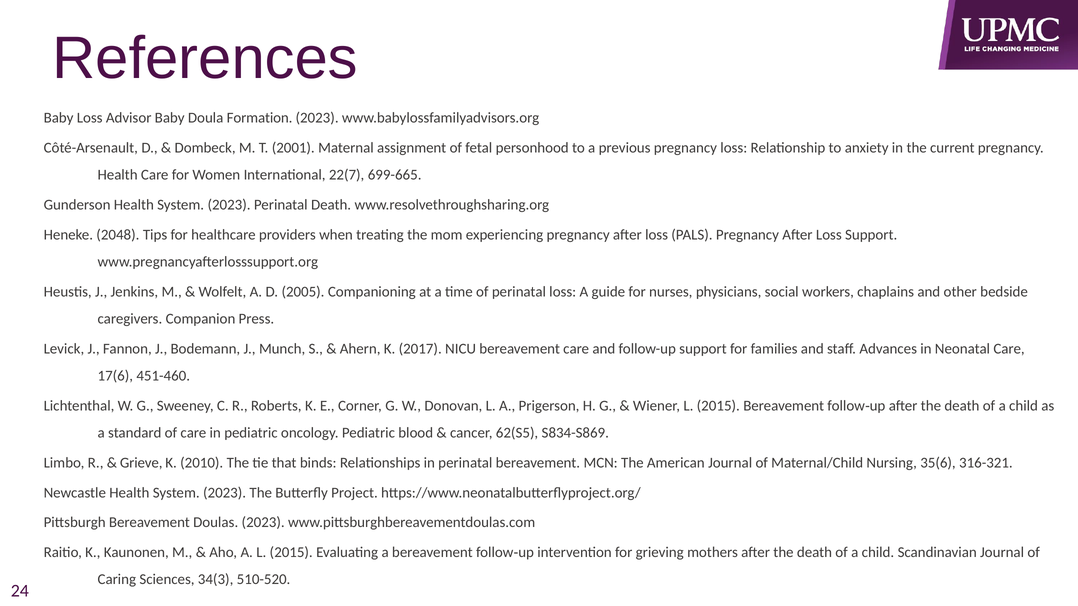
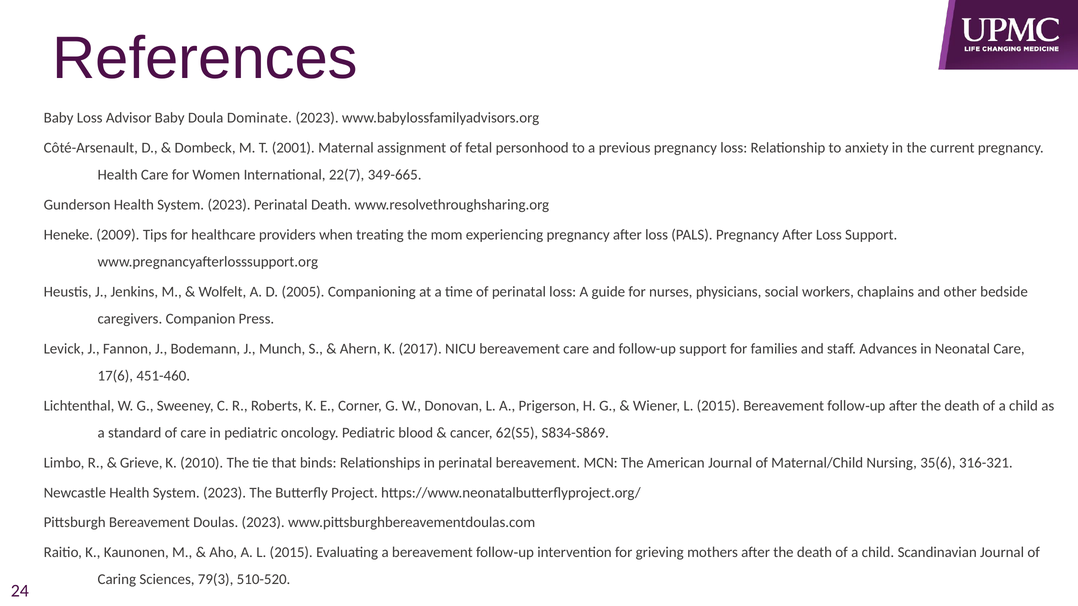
Formation: Formation -> Dominate
699-665: 699-665 -> 349-665
2048: 2048 -> 2009
34(3: 34(3 -> 79(3
